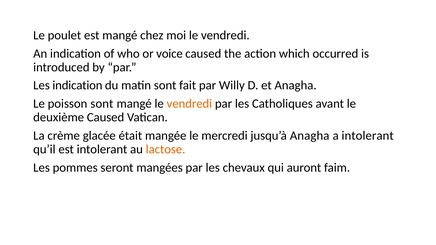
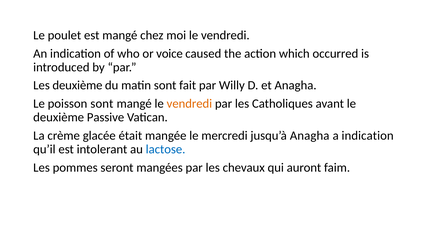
Les indication: indication -> deuxième
deuxième Caused: Caused -> Passive
a intolerant: intolerant -> indication
lactose colour: orange -> blue
